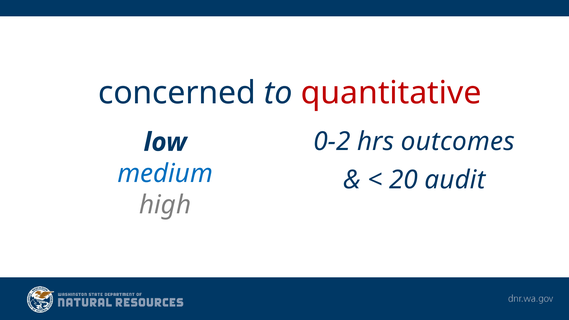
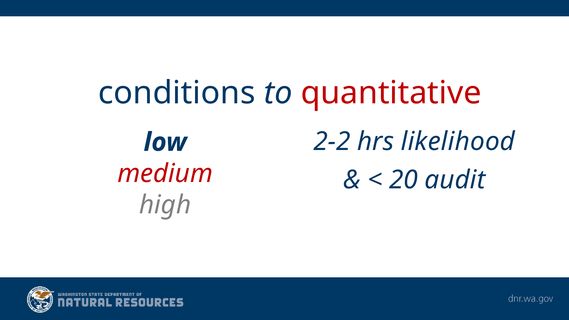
concerned: concerned -> conditions
0-2: 0-2 -> 2-2
outcomes: outcomes -> likelihood
medium colour: blue -> red
